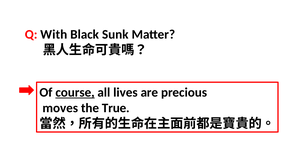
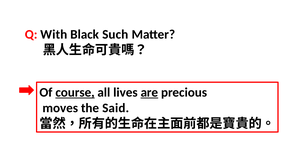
Sunk: Sunk -> Such
are underline: none -> present
True: True -> Said
